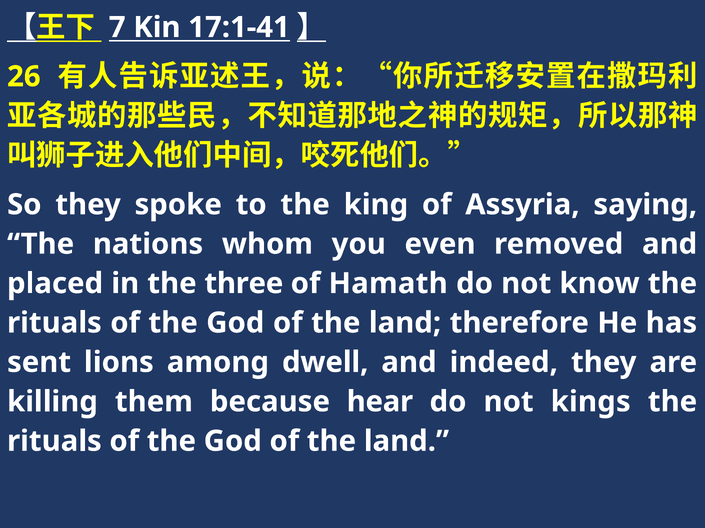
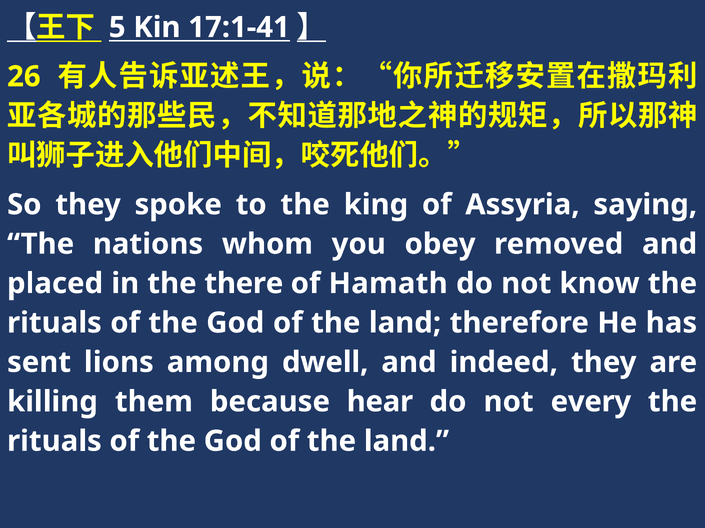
7: 7 -> 5
even: even -> obey
three: three -> there
kings: kings -> every
